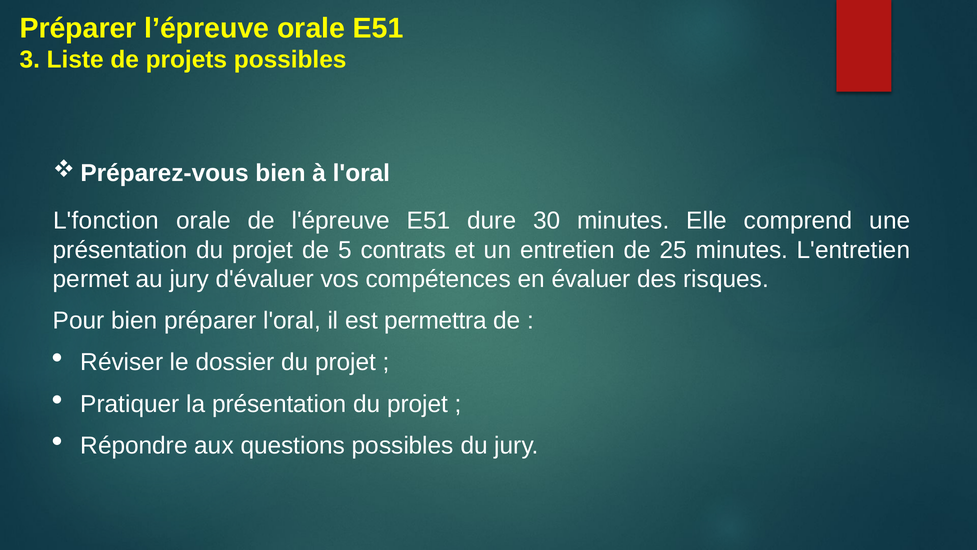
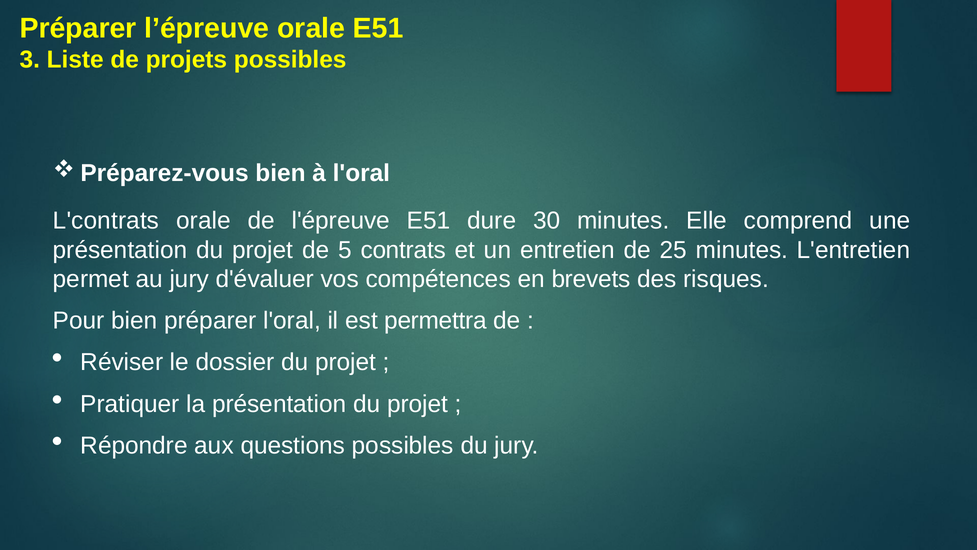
L'fonction: L'fonction -> L'contrats
évaluer: évaluer -> brevets
